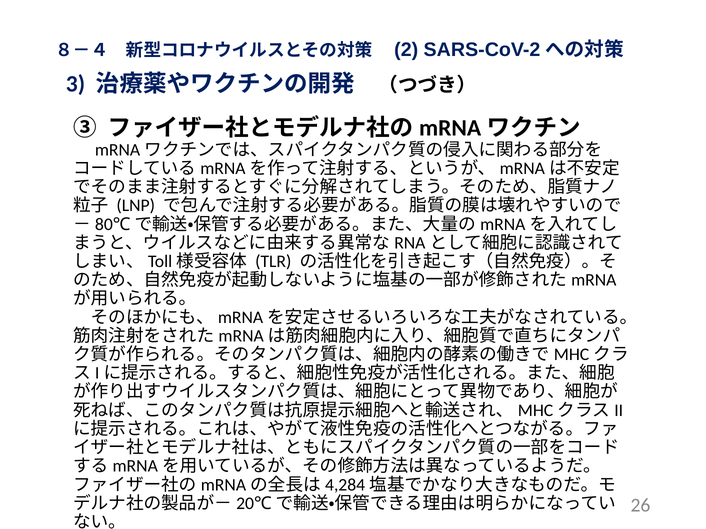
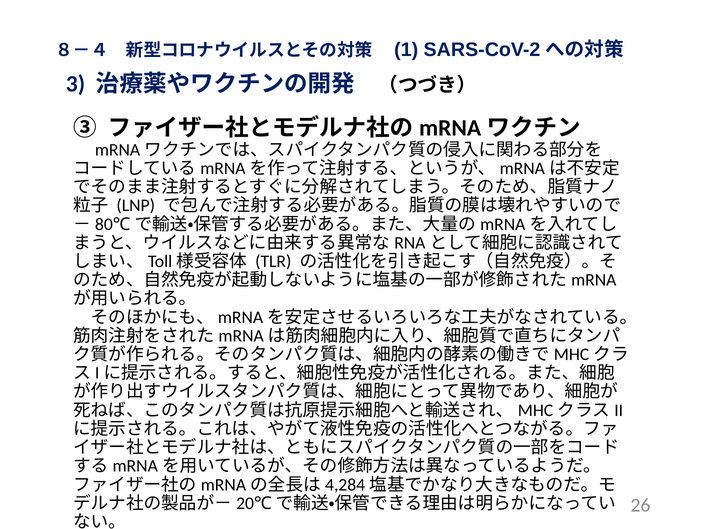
2: 2 -> 1
